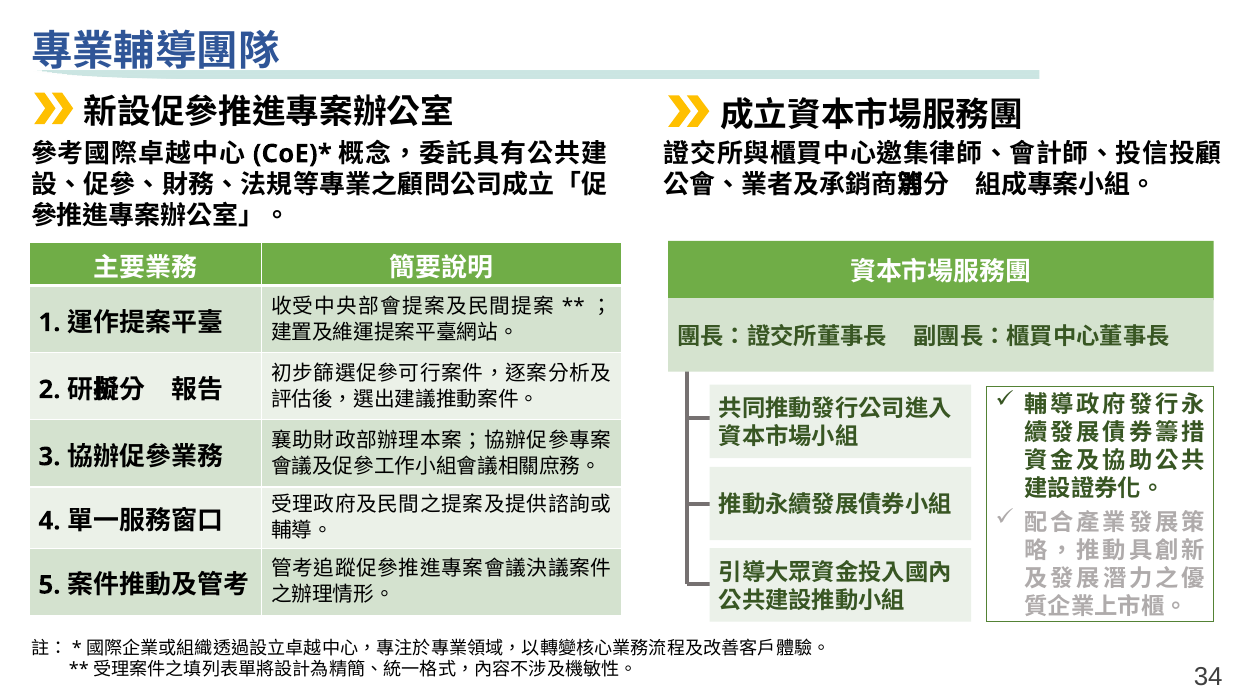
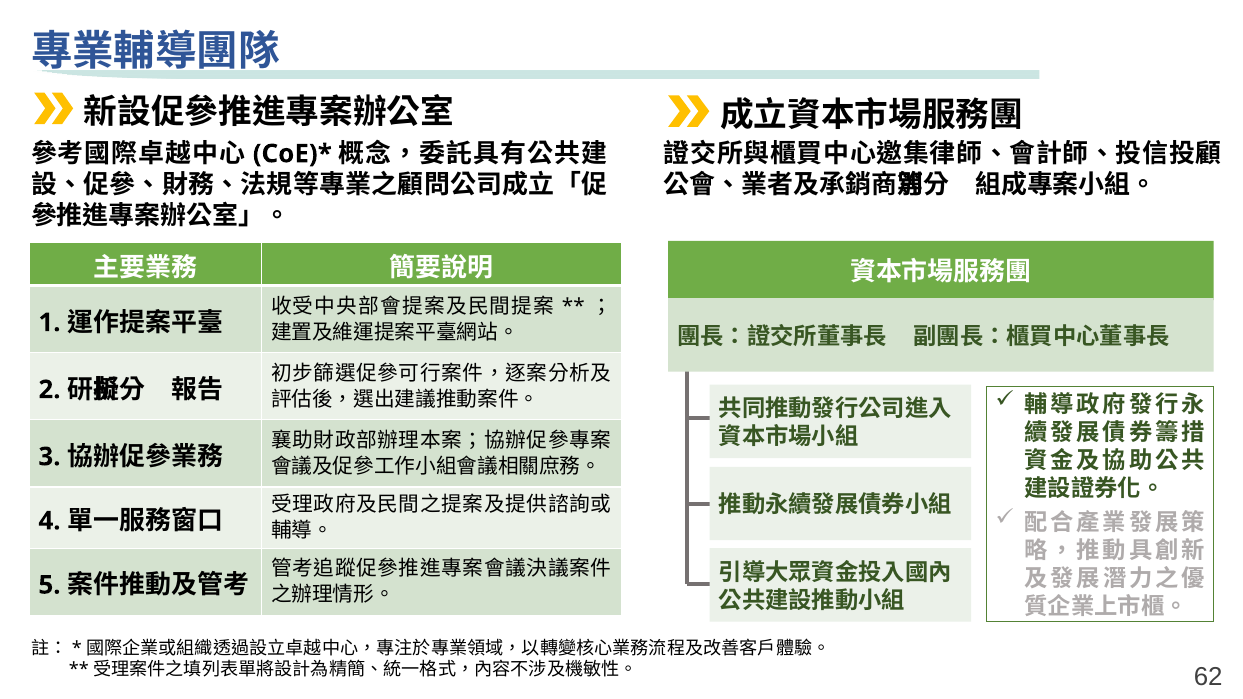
34: 34 -> 62
